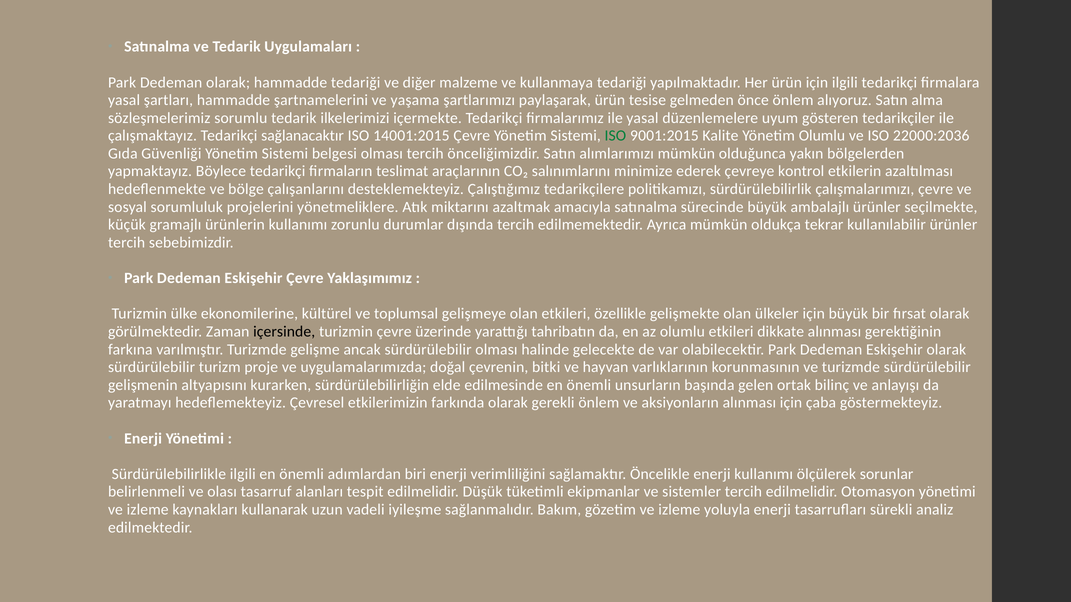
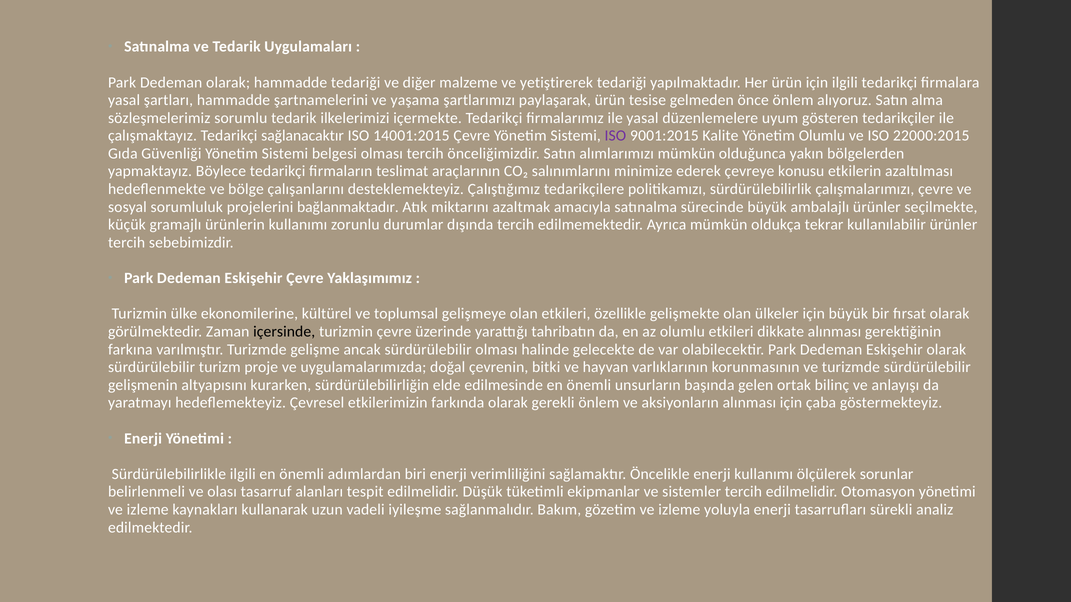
kullanmaya: kullanmaya -> yetiştirerek
ISO at (615, 136) colour: green -> purple
22000:2036: 22000:2036 -> 22000:2015
kontrol: kontrol -> konusu
yönetmeliklere: yönetmeliklere -> bağlanmaktadır
